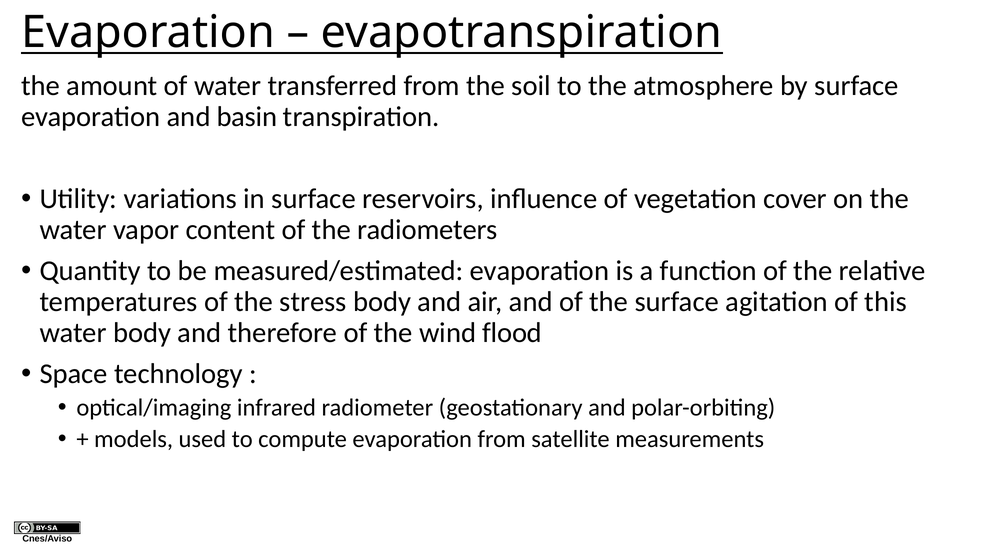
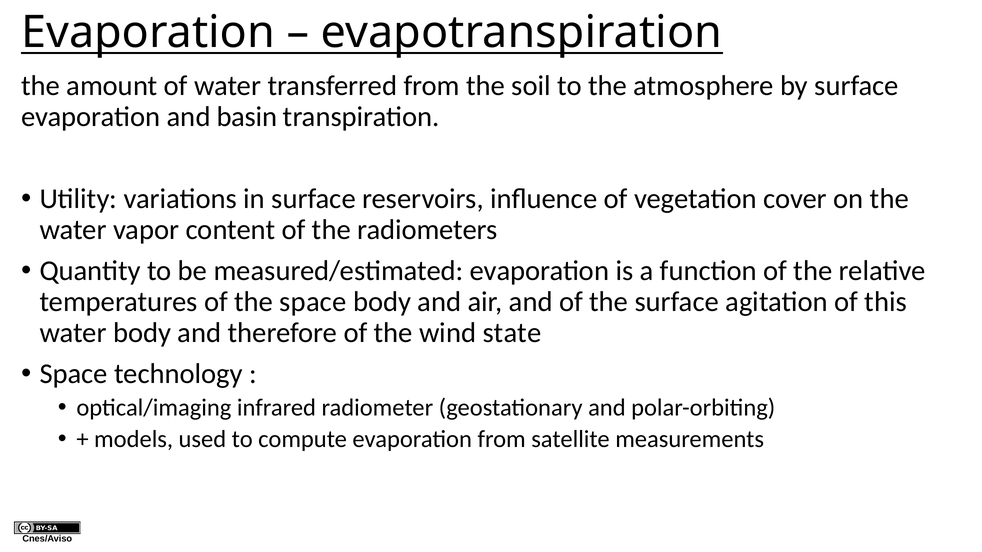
the stress: stress -> space
flood: flood -> state
